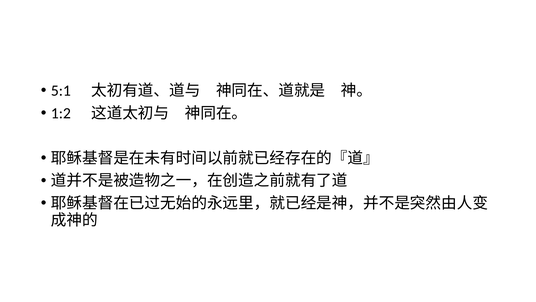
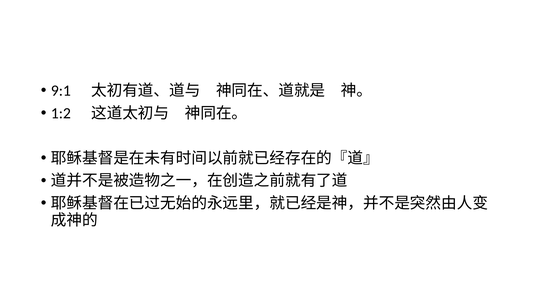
5:1: 5:1 -> 9:1
